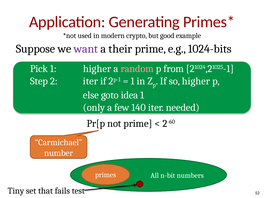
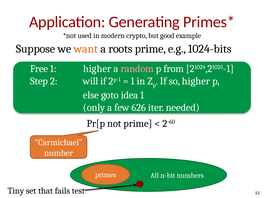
want colour: purple -> orange
their: their -> roots
Pick: Pick -> Free
2 iter: iter -> will
140: 140 -> 626
